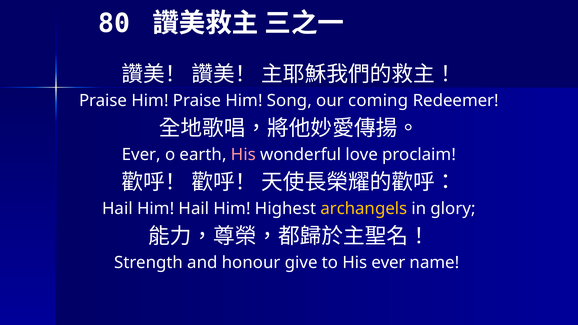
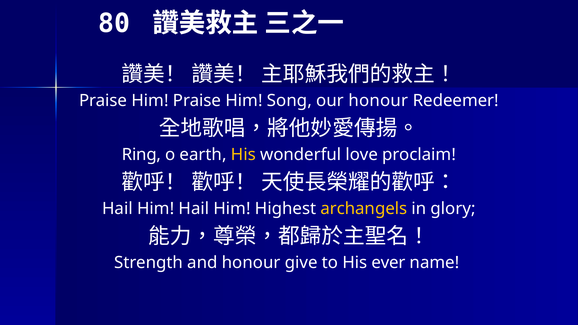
our coming: coming -> honour
Ever at (141, 155): Ever -> Ring
His at (243, 155) colour: pink -> yellow
